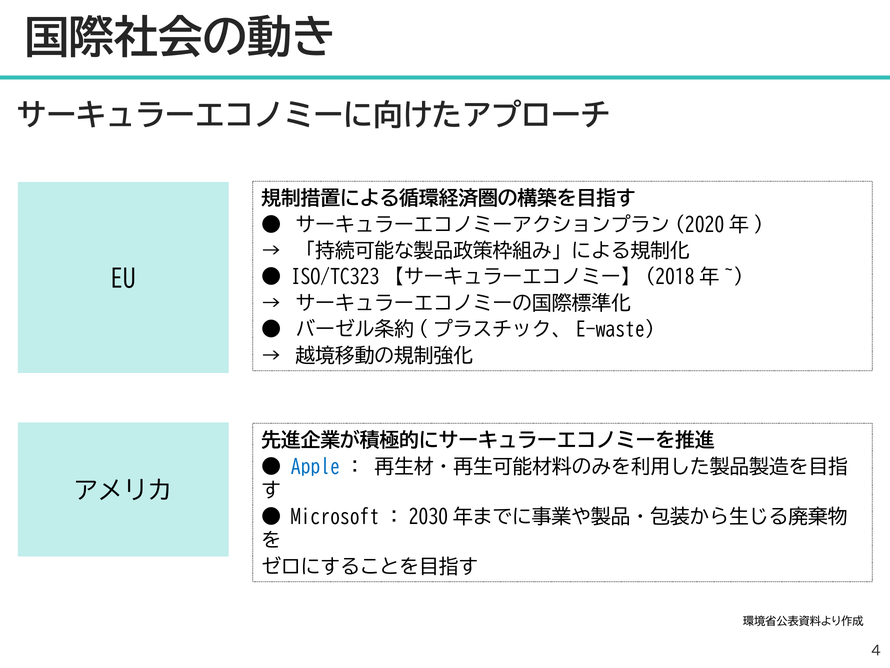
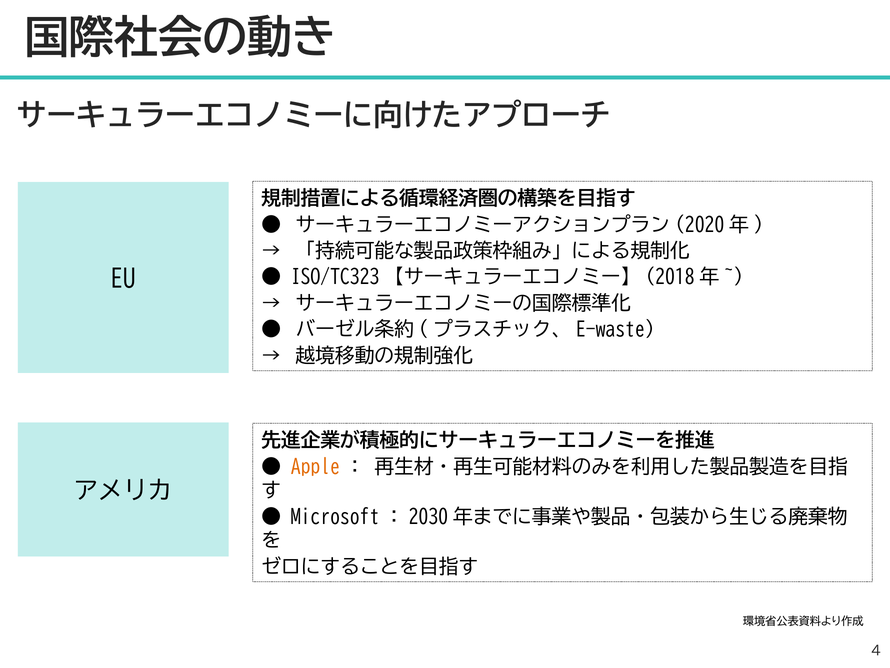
Apple colour: blue -> orange
